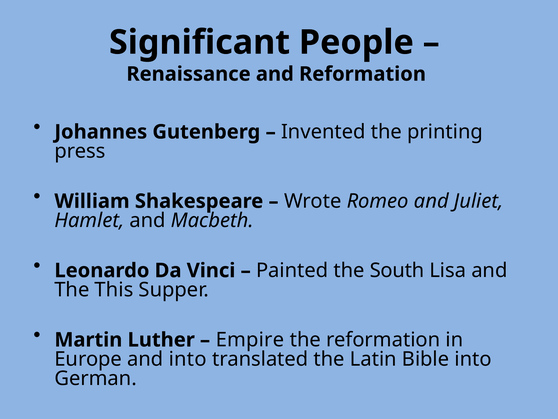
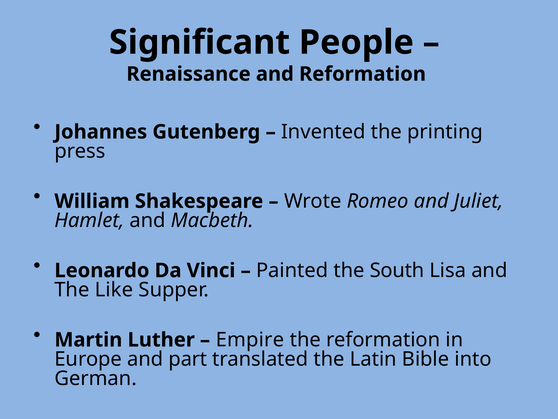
This: This -> Like
and into: into -> part
